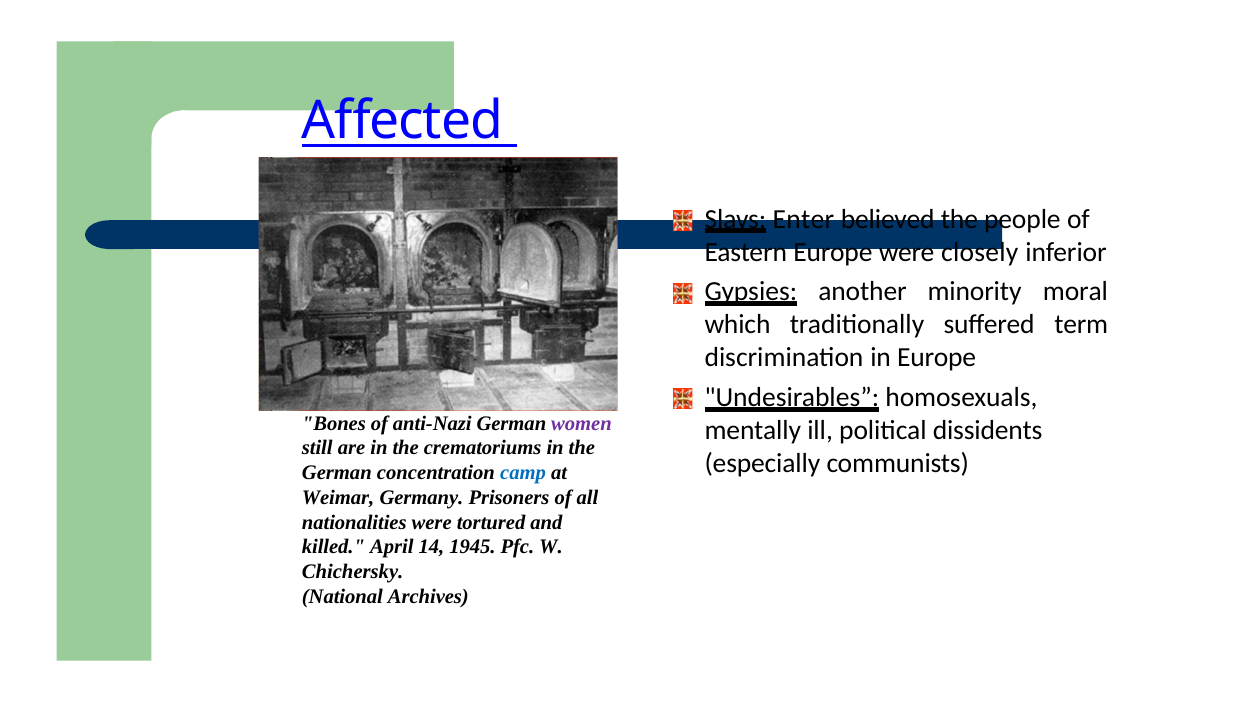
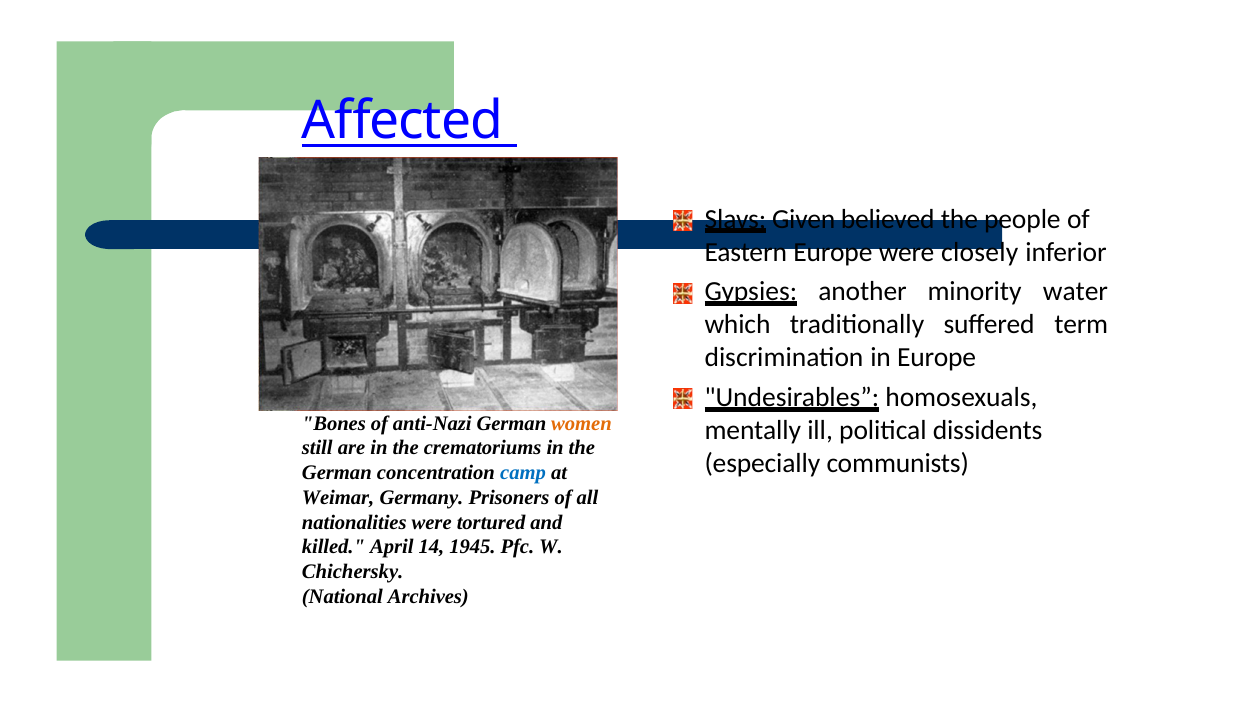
Enter: Enter -> Given
moral: moral -> water
women colour: purple -> orange
